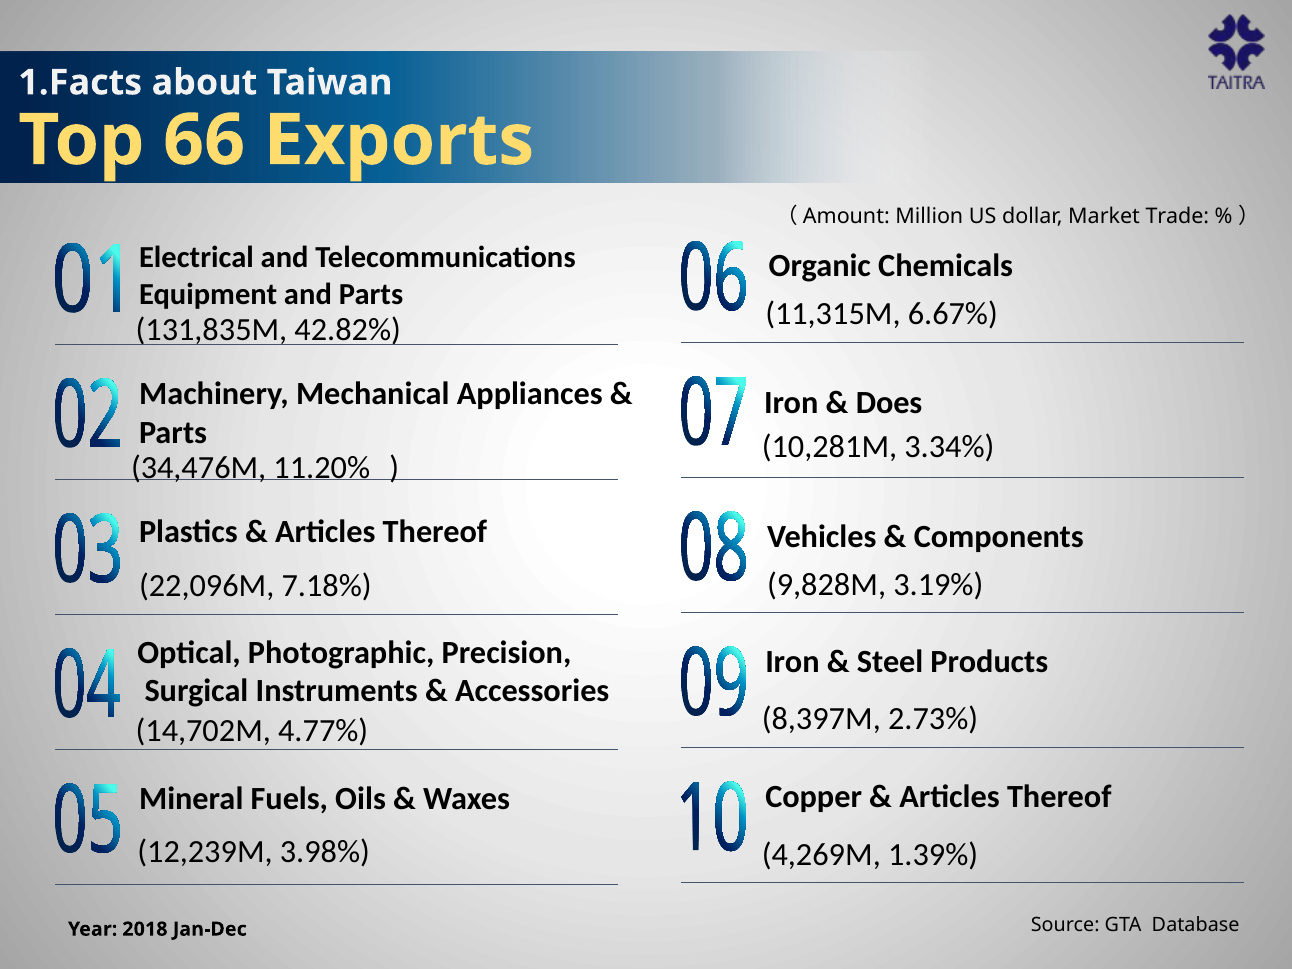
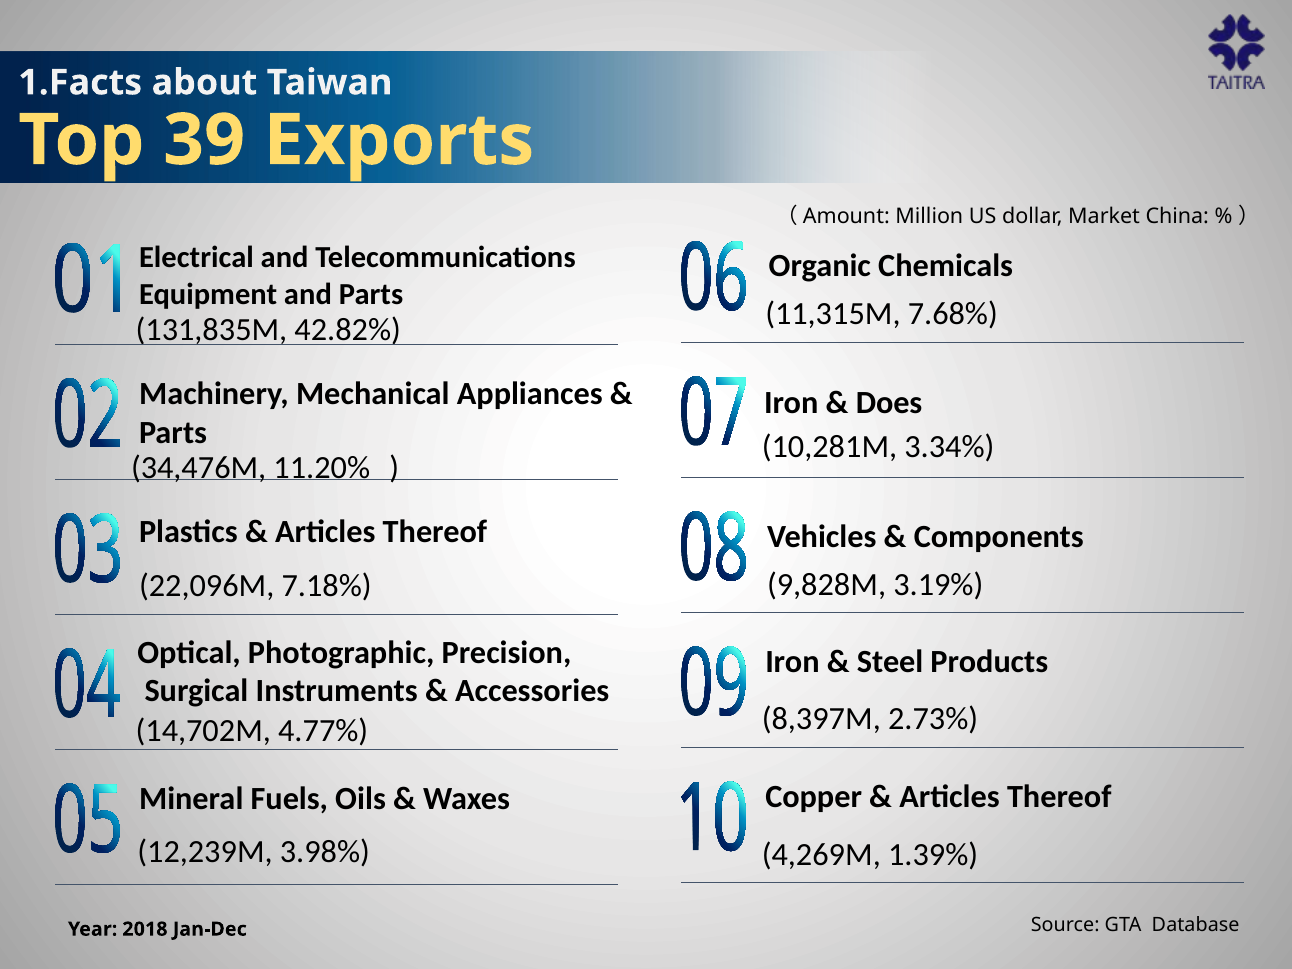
66: 66 -> 39
Trade: Trade -> China
6.67%: 6.67% -> 7.68%
